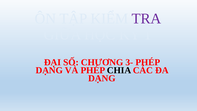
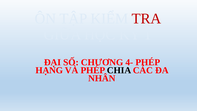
TRA colour: purple -> red
3-: 3- -> 4-
DẠNG at (49, 70): DẠNG -> HẠNG
DẠNG at (102, 78): DẠNG -> NHÂN
